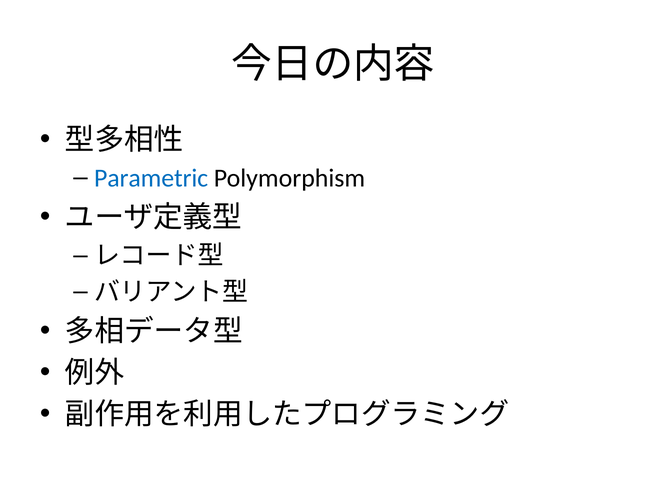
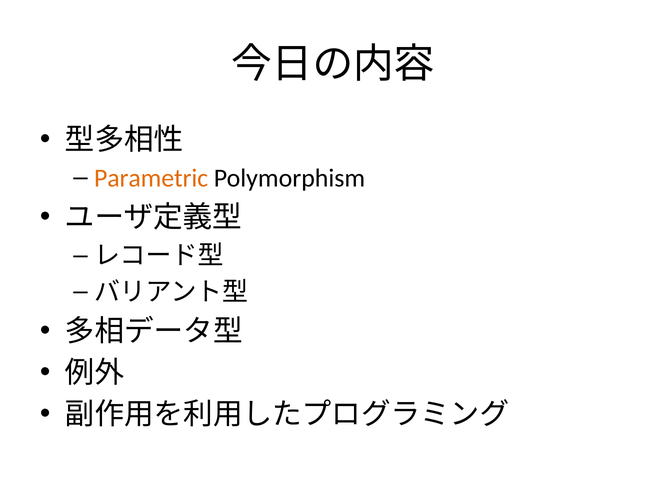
Parametric colour: blue -> orange
